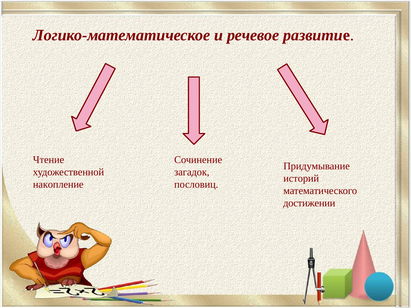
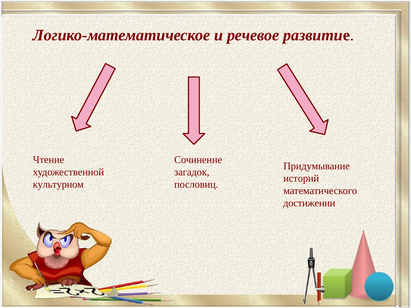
накопление: накопление -> культурном
